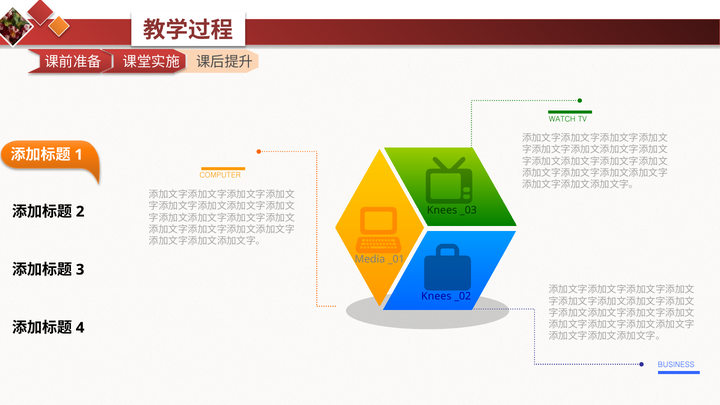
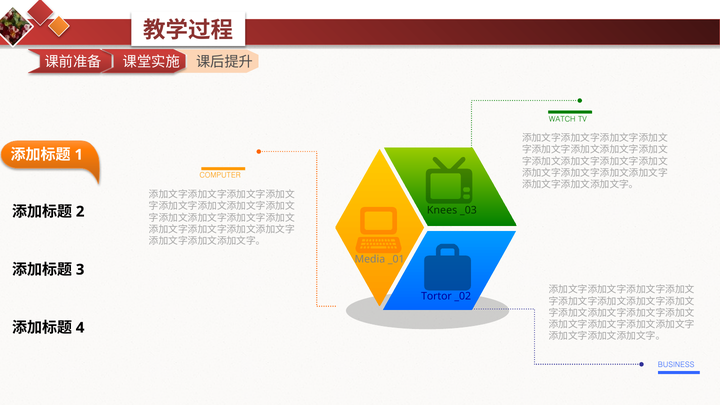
Knees at (436, 296): Knees -> Tortor
